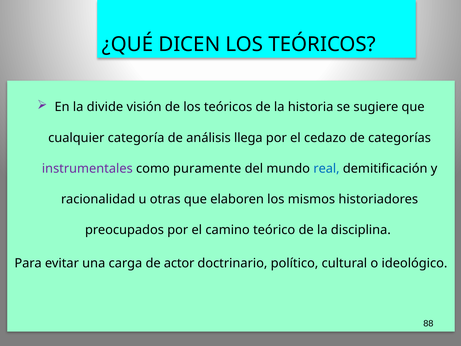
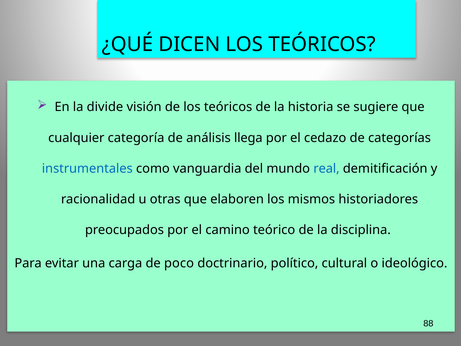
instrumentales colour: purple -> blue
puramente: puramente -> vanguardia
actor: actor -> poco
